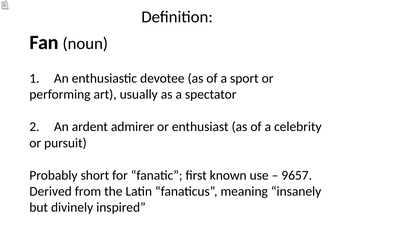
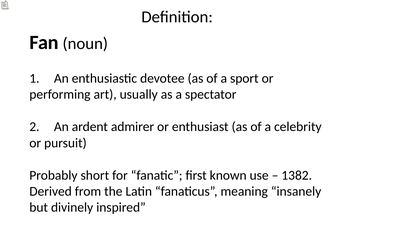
9657: 9657 -> 1382
